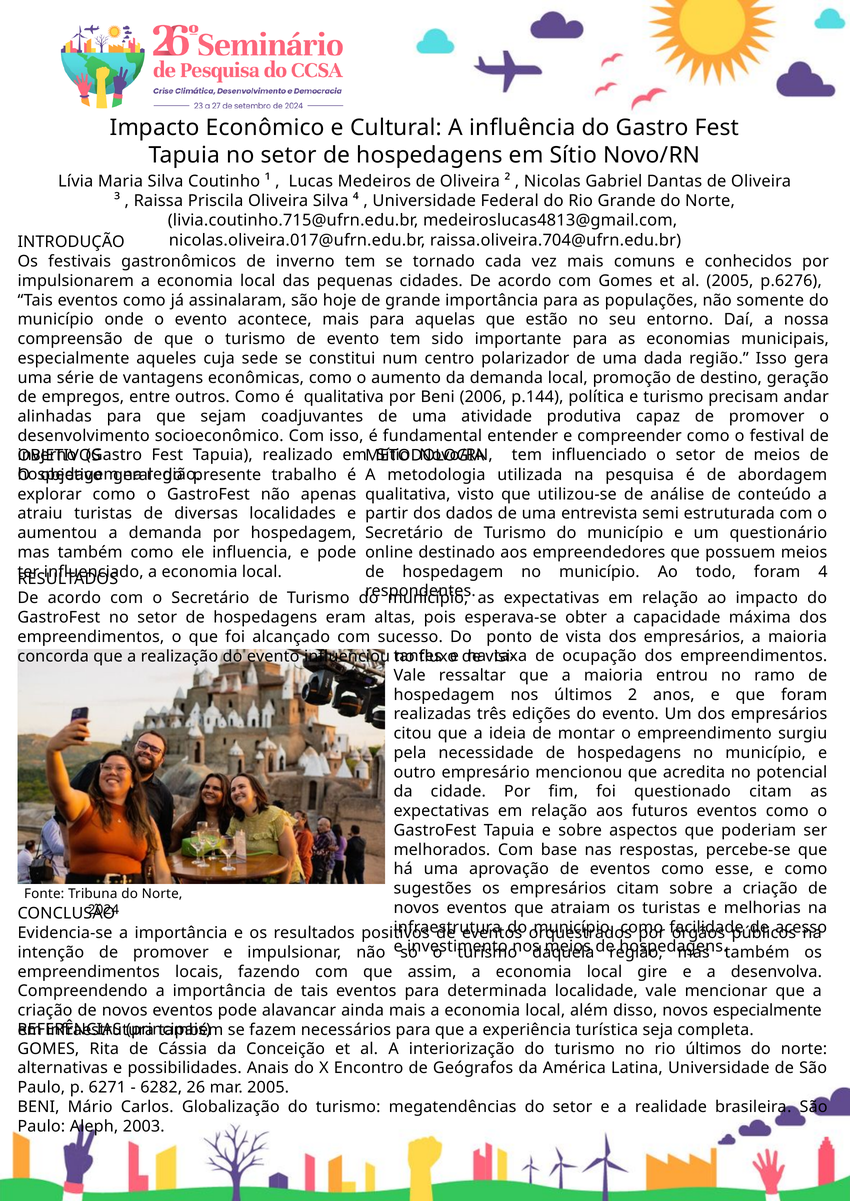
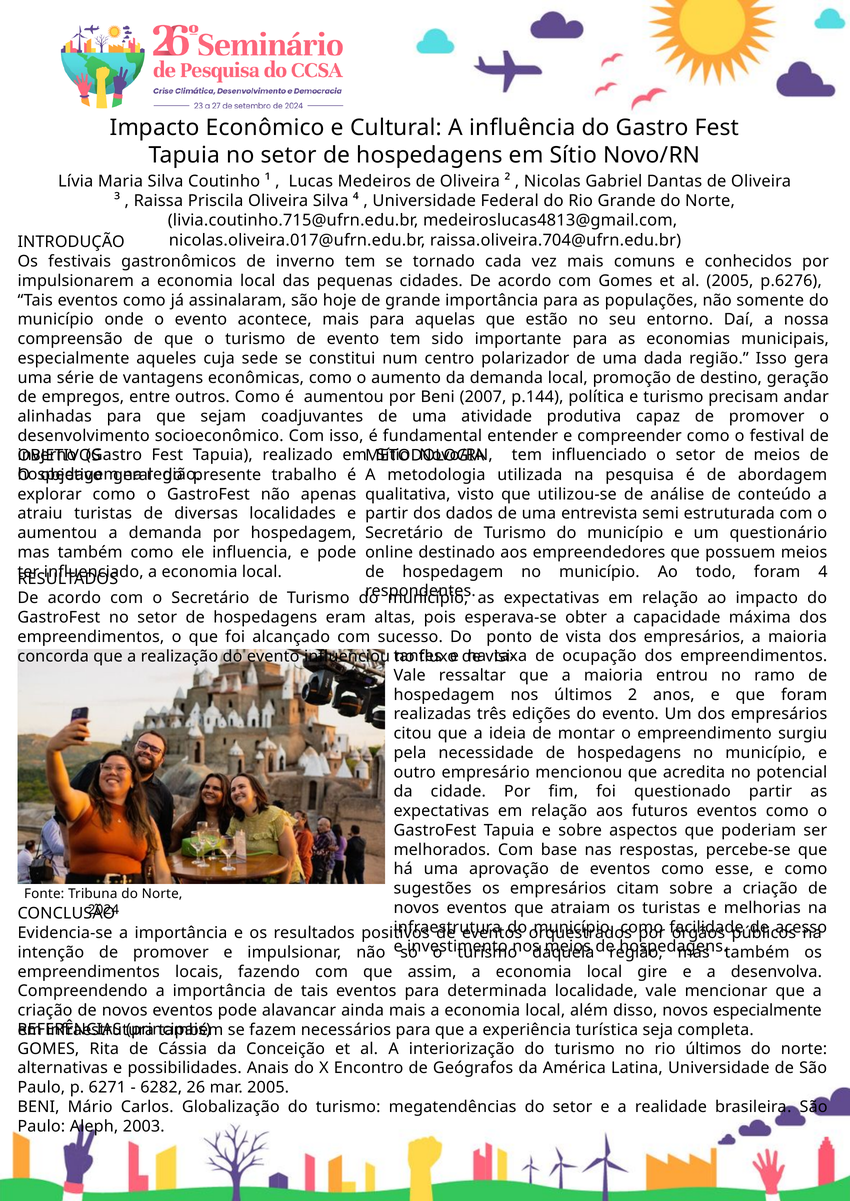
é qualitativa: qualitativa -> aumentou
2006: 2006 -> 2007
questionado citam: citam -> partir
